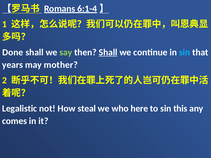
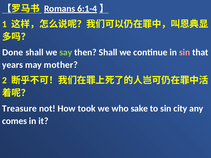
Shall at (108, 52) underline: present -> none
sin at (185, 52) colour: light blue -> pink
Legalistic: Legalistic -> Treasure
steal: steal -> took
here: here -> sake
this: this -> city
